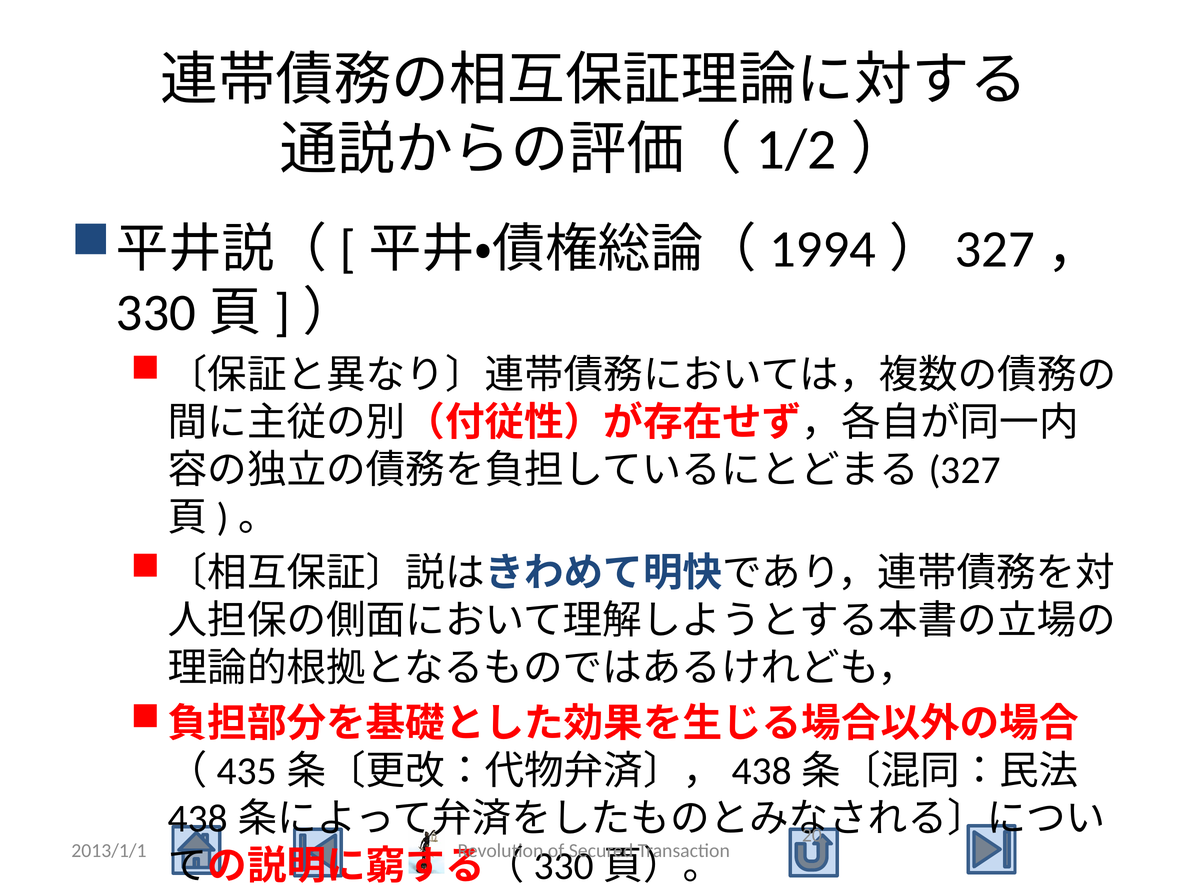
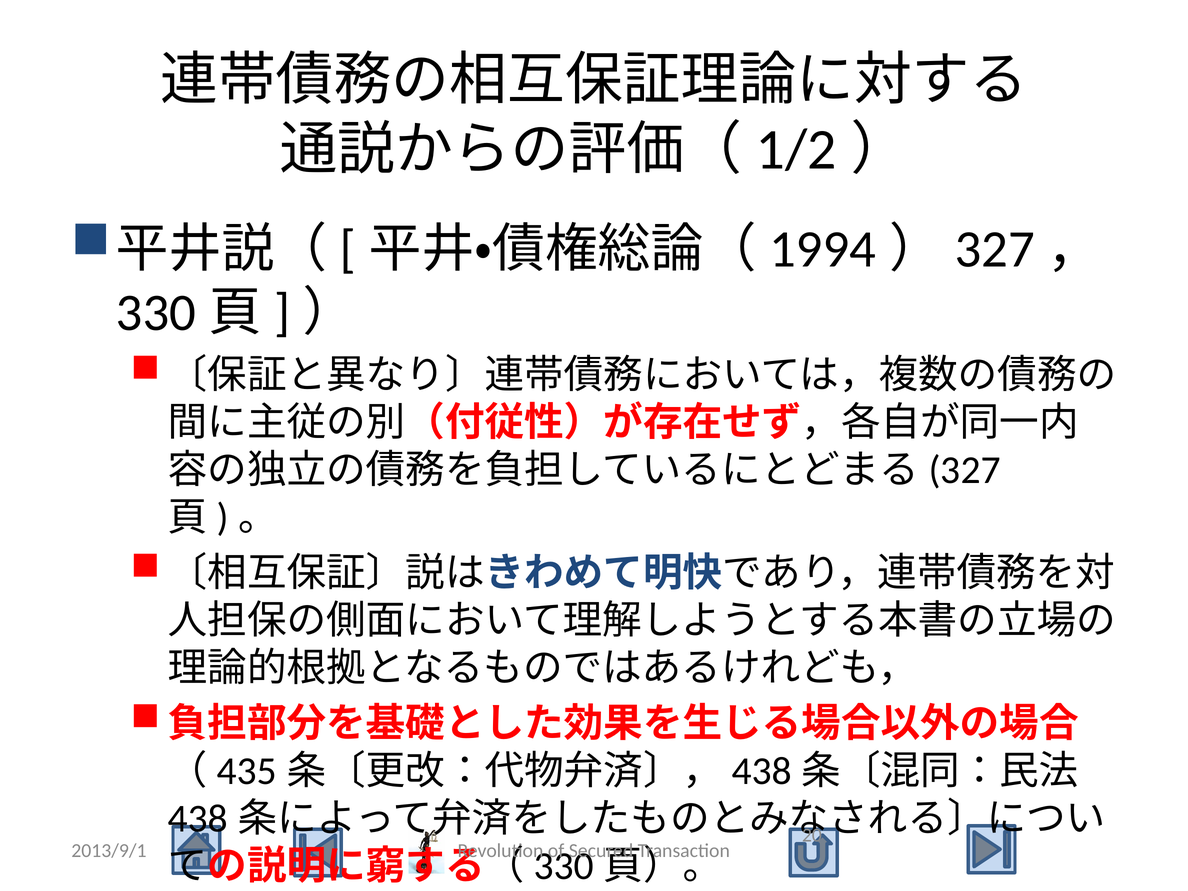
2013/1/1: 2013/1/1 -> 2013/9/1
